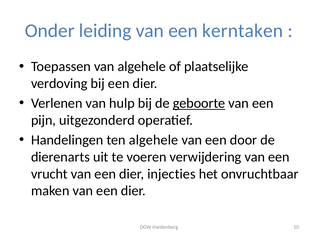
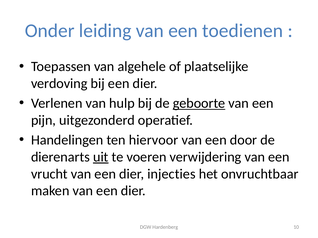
kerntaken: kerntaken -> toedienen
ten algehele: algehele -> hiervoor
uit underline: none -> present
